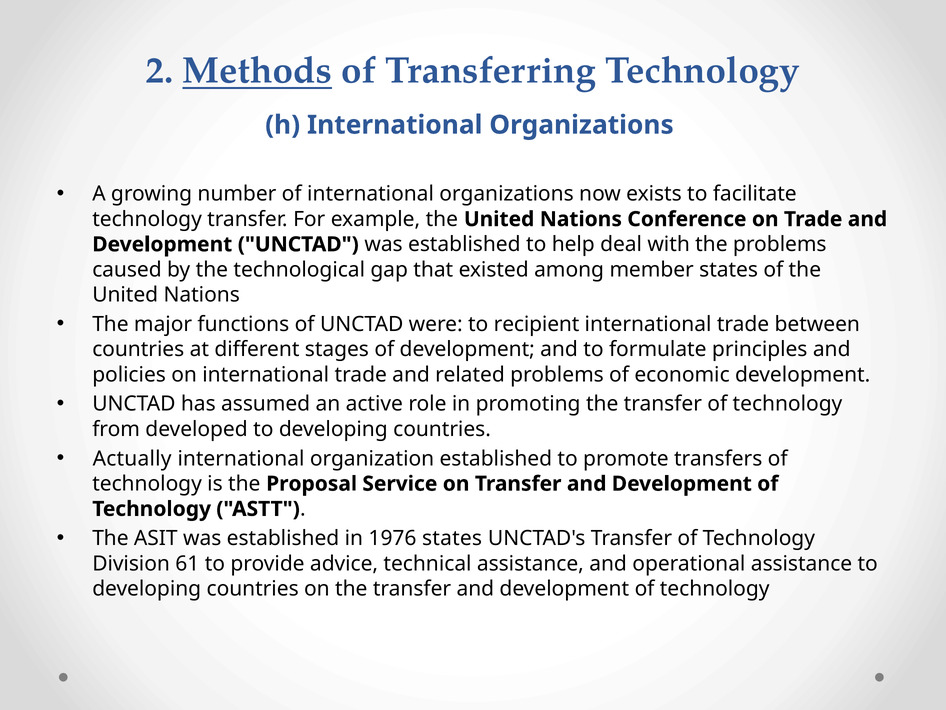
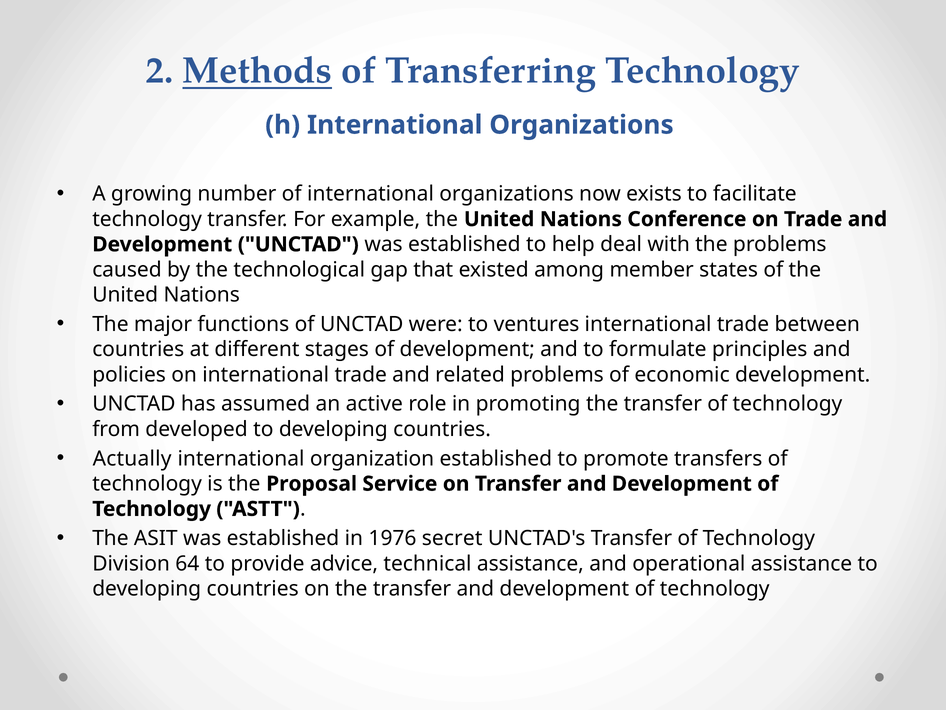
recipient: recipient -> ventures
1976 states: states -> secret
61: 61 -> 64
